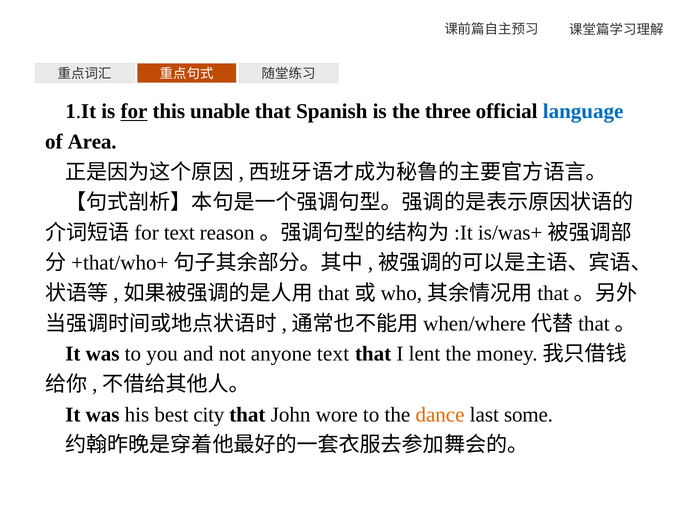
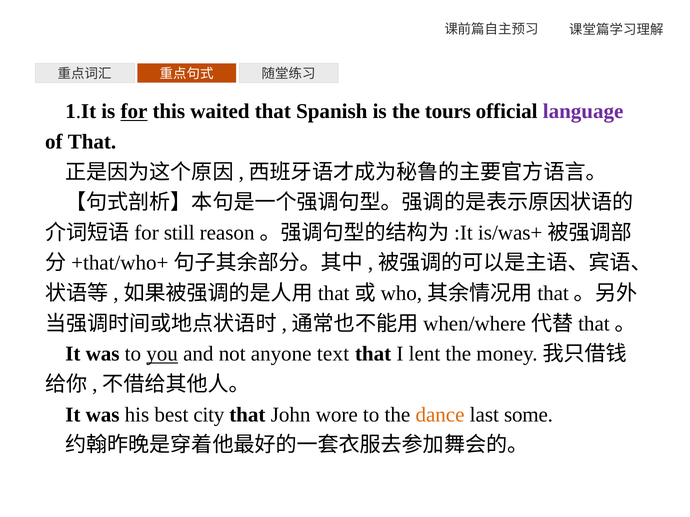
unable: unable -> waited
three: three -> tours
language colour: blue -> purple
of Area: Area -> That
text at (179, 233): text -> still
you underline: none -> present
